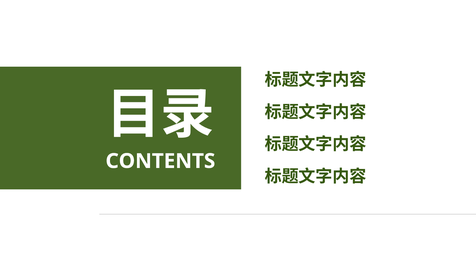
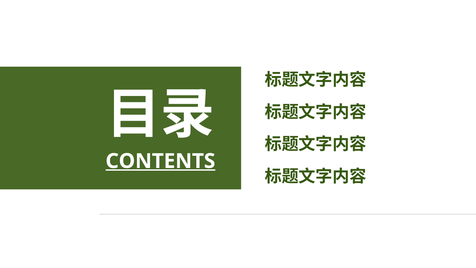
CONTENTS underline: none -> present
